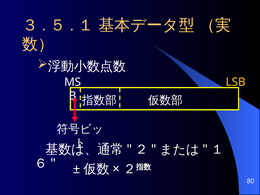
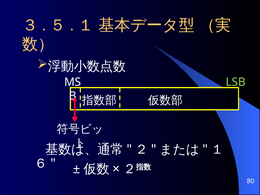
LSB colour: yellow -> light green
